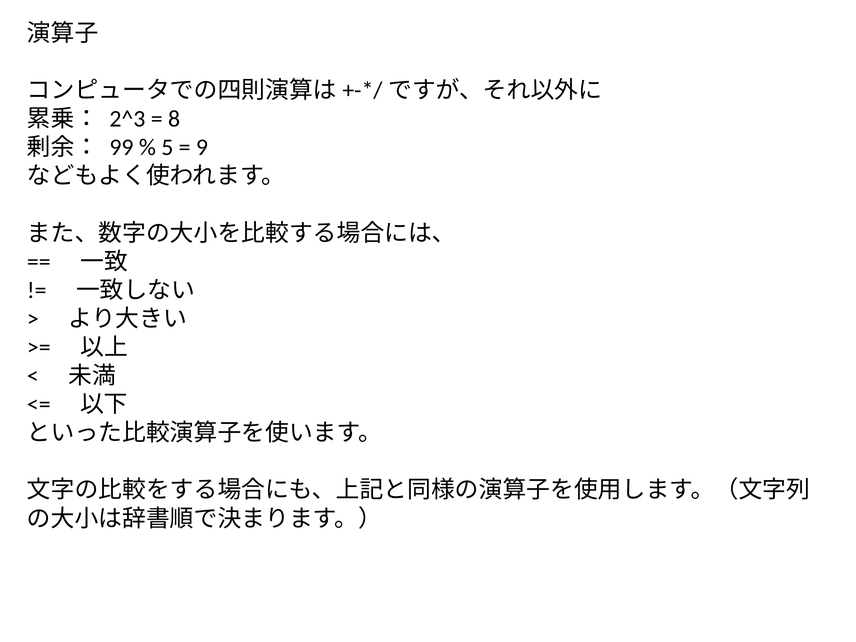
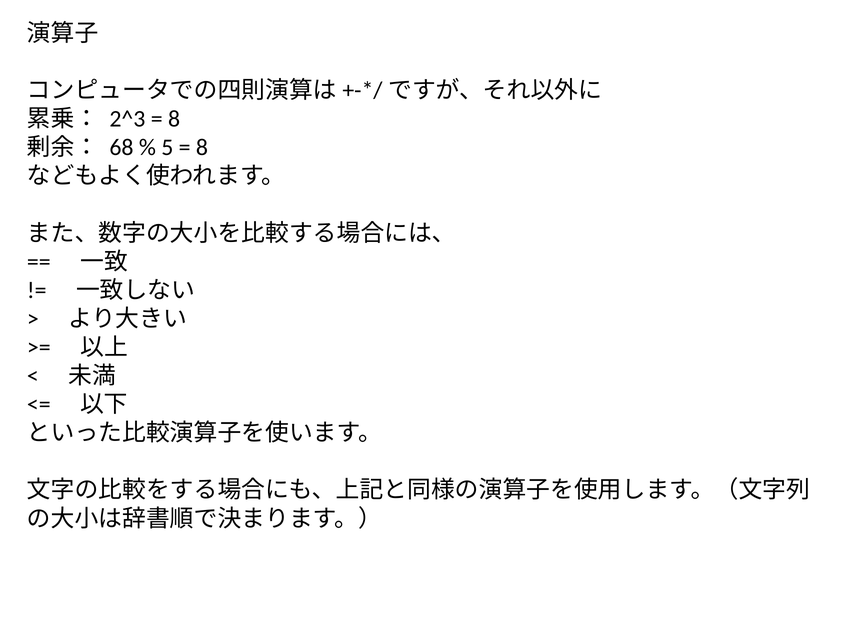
99: 99 -> 68
9 at (202, 148): 9 -> 8
